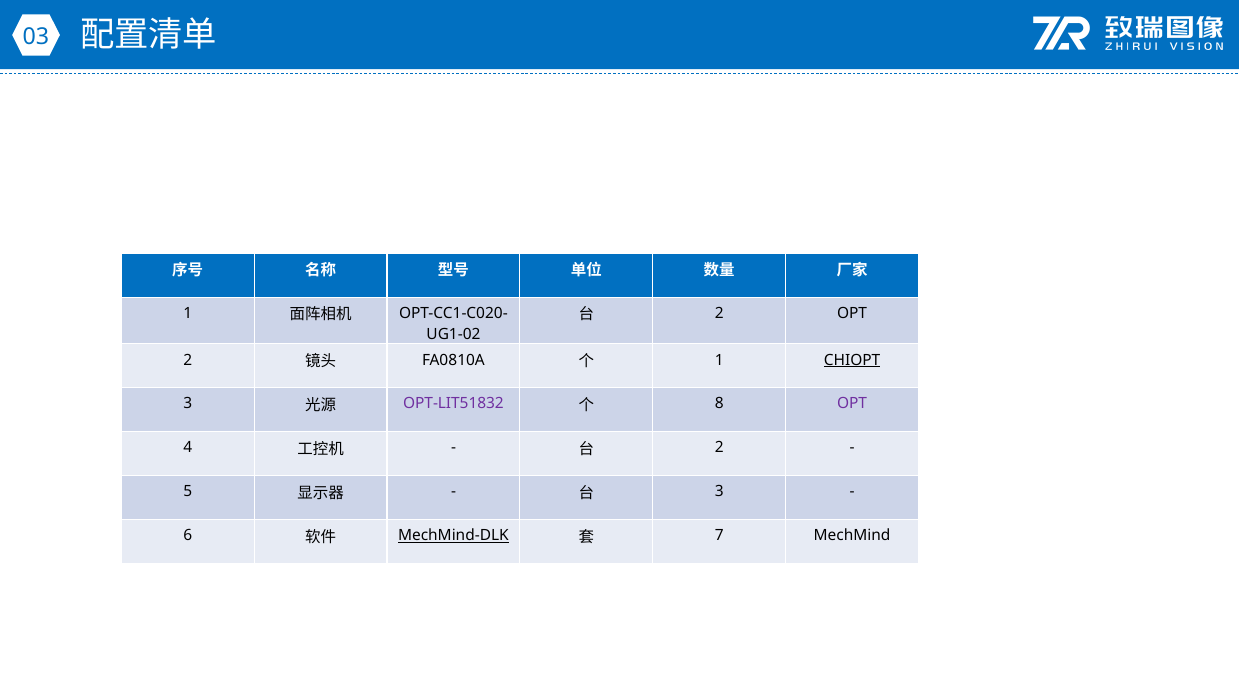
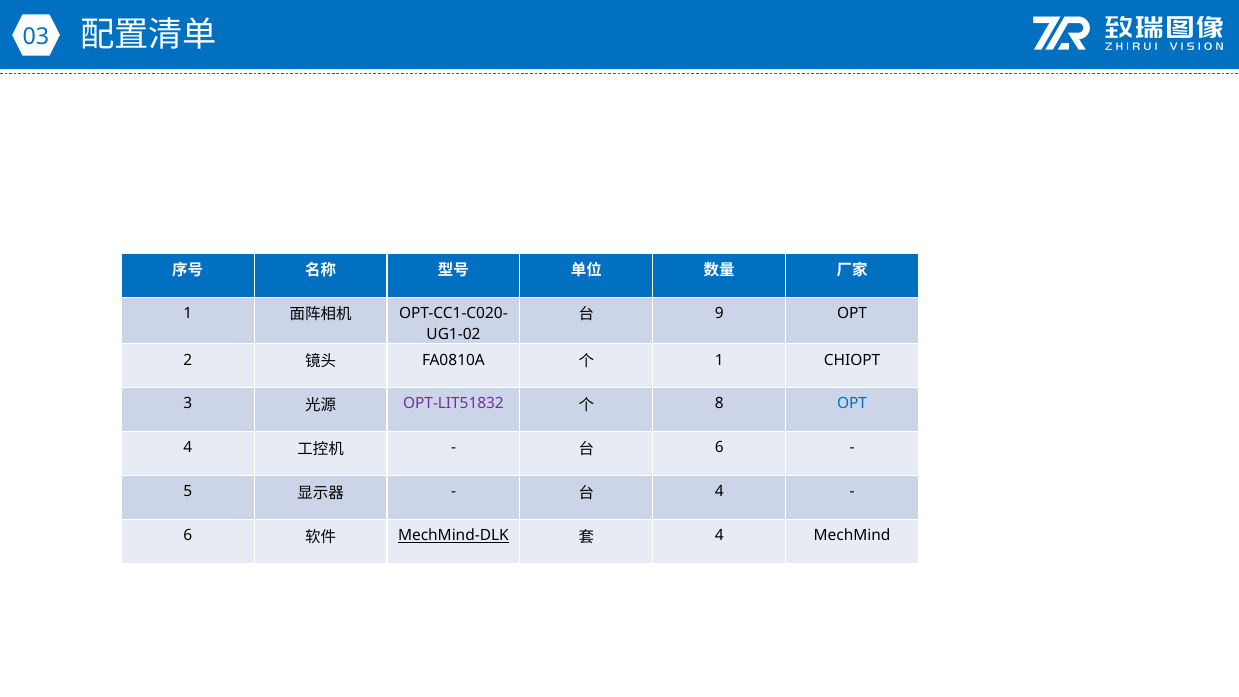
2 at (719, 313): 2 -> 9
CHIOPT underline: present -> none
OPT at (852, 404) colour: purple -> blue
2 at (719, 448): 2 -> 6
3 at (719, 492): 3 -> 4
7 at (719, 535): 7 -> 4
